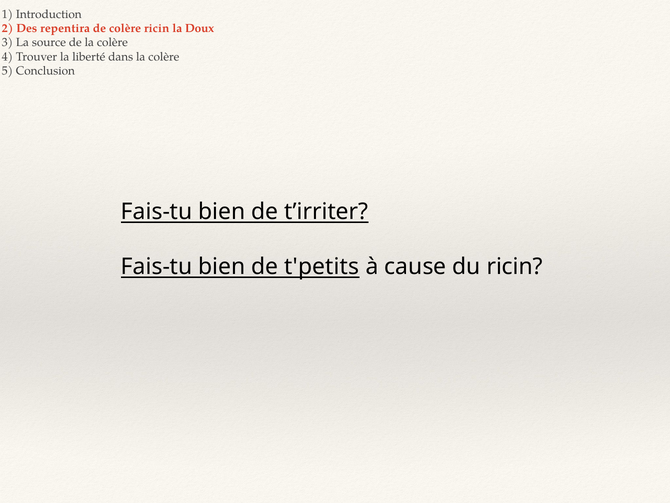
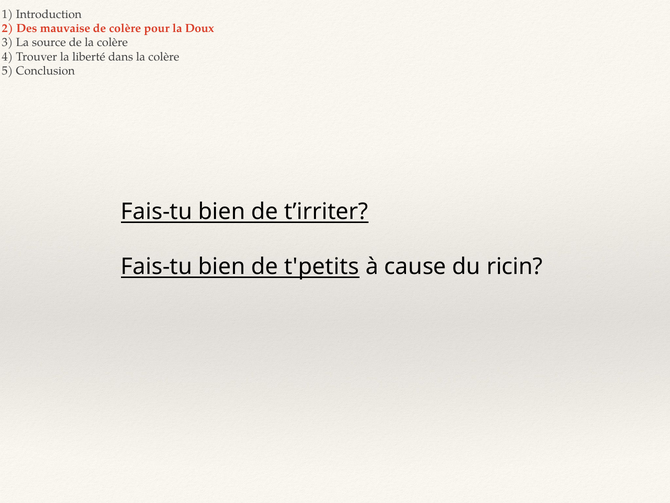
repentira: repentira -> mauvaise
colère ricin: ricin -> pour
